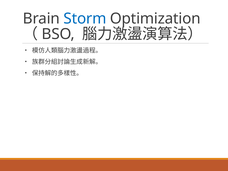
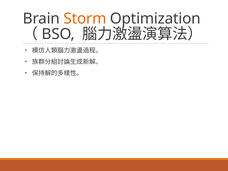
Storm colour: blue -> orange
